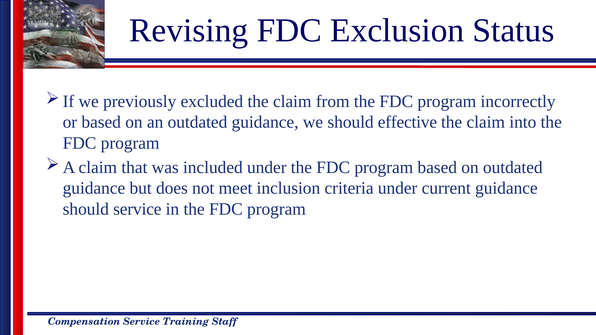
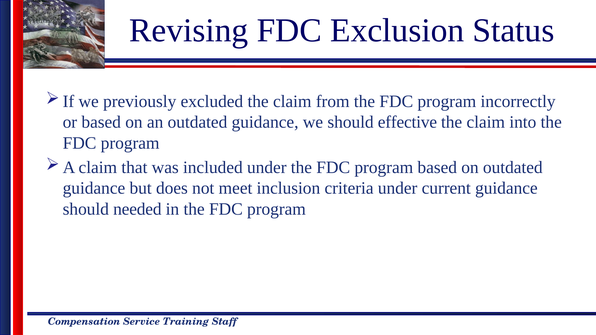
should service: service -> needed
